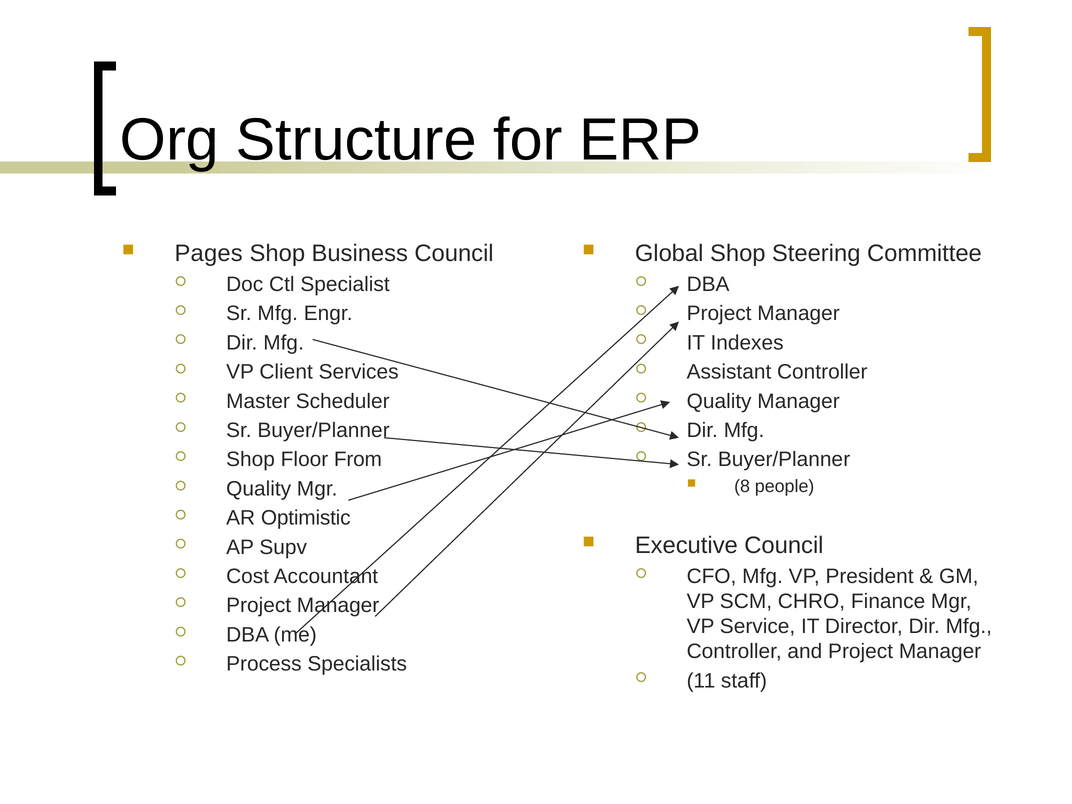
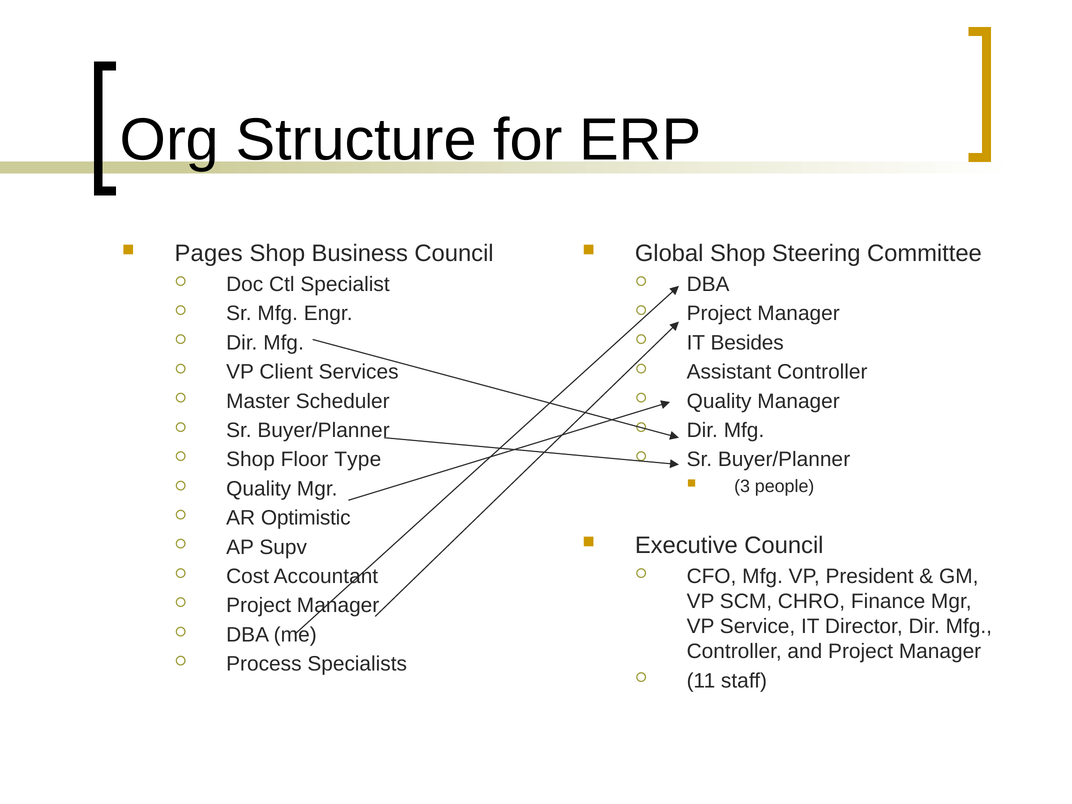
Indexes: Indexes -> Besides
From: From -> Type
8: 8 -> 3
